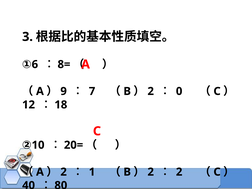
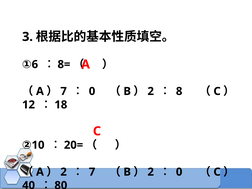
9 at (64, 91): 9 -> 7
7 at (92, 91): 7 -> 0
0: 0 -> 8
1 at (92, 172): 1 -> 7
2 at (179, 172): 2 -> 0
